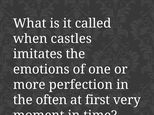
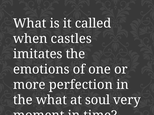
the often: often -> what
first: first -> soul
